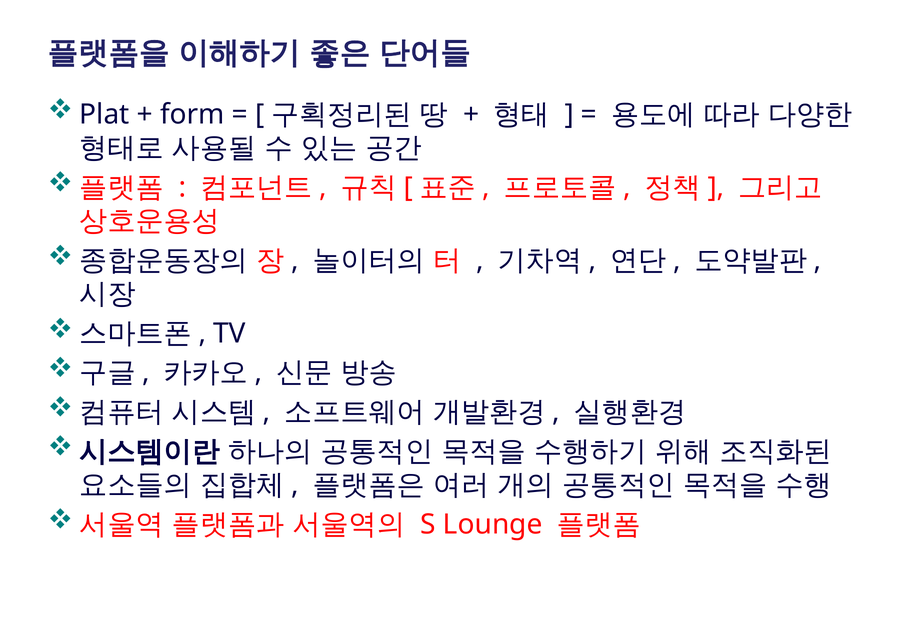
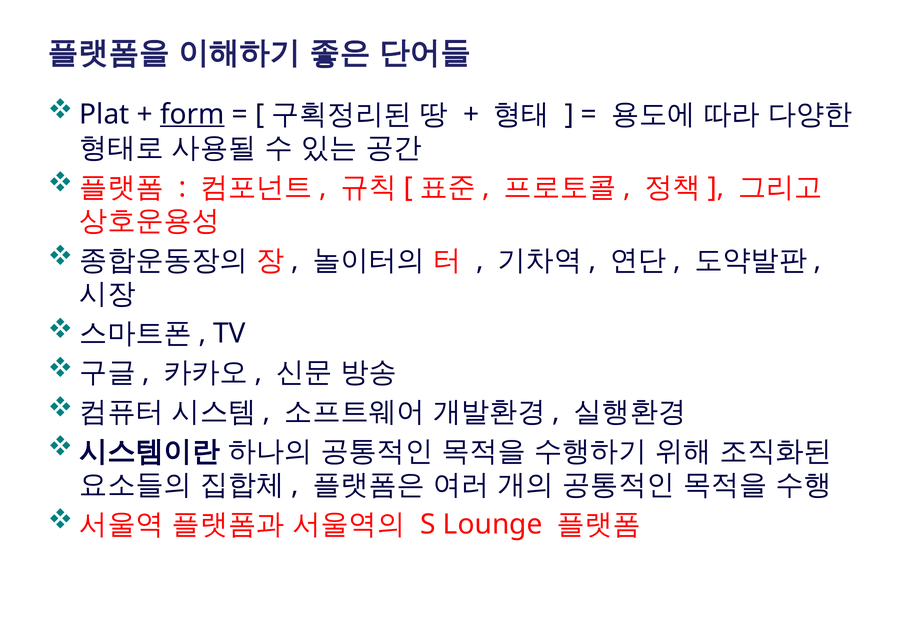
form underline: none -> present
